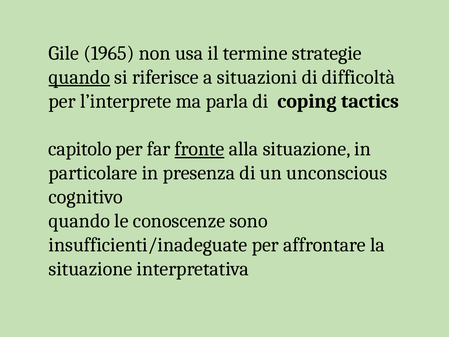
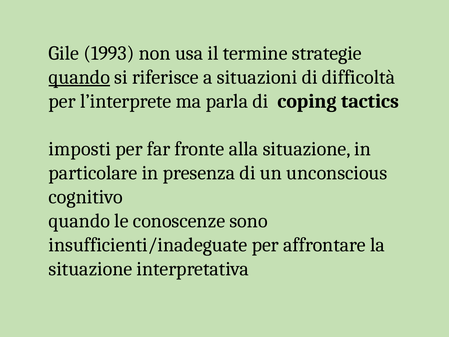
1965: 1965 -> 1993
capitolo: capitolo -> imposti
fronte underline: present -> none
